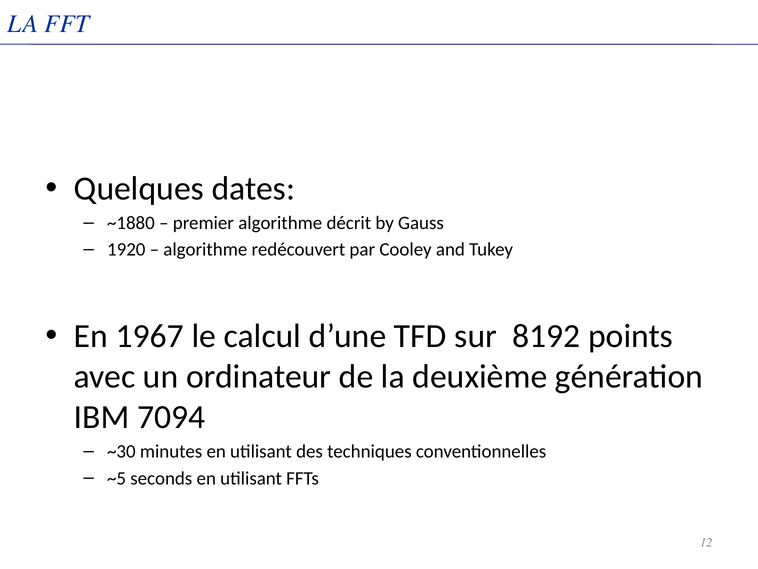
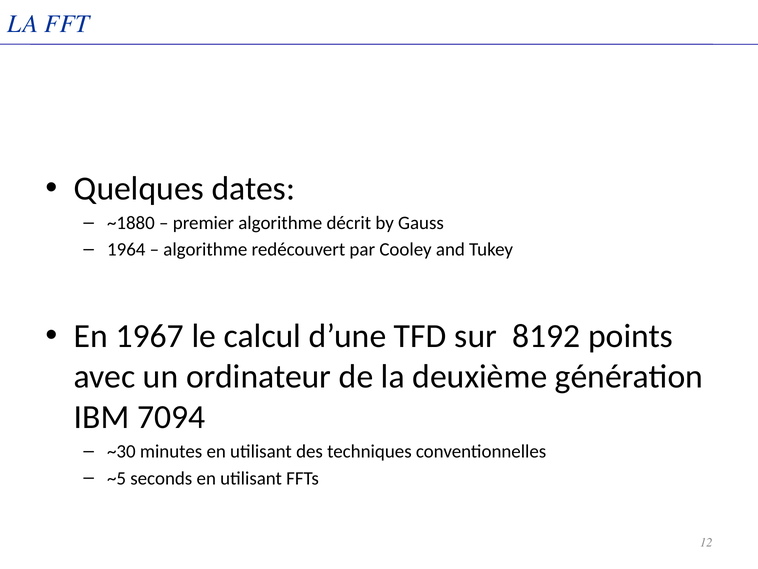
1920: 1920 -> 1964
